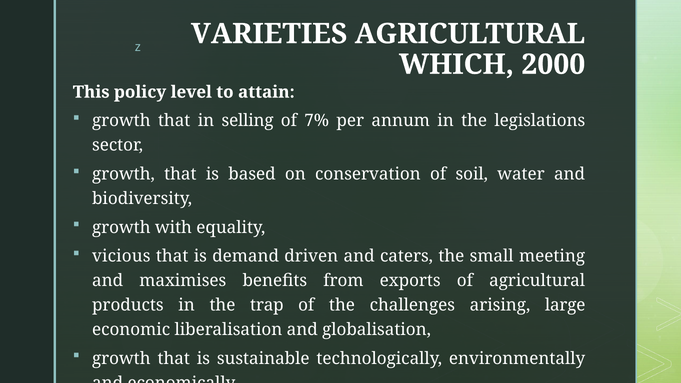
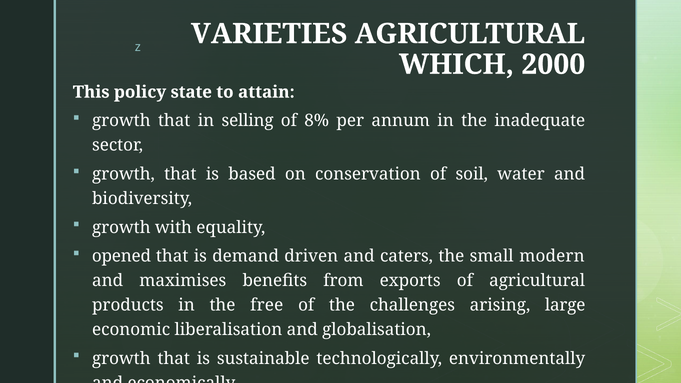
level: level -> state
7%: 7% -> 8%
legislations: legislations -> inadequate
vicious: vicious -> opened
meeting: meeting -> modern
trap: trap -> free
